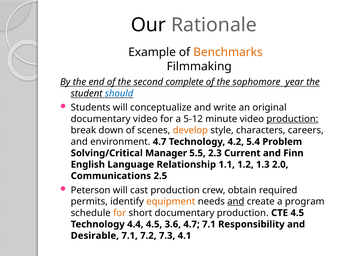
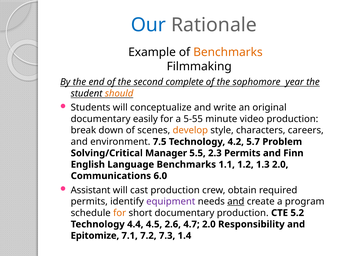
Our colour: black -> blue
should colour: blue -> orange
documentary video: video -> easily
5-12: 5-12 -> 5-55
production at (292, 119) underline: present -> none
environment 4.7: 4.7 -> 7.5
5.4: 5.4 -> 5.7
2.3 Current: Current -> Permits
Language Relationship: Relationship -> Benchmarks
2.5: 2.5 -> 6.0
Peterson: Peterson -> Assistant
equipment colour: orange -> purple
CTE 4.5: 4.5 -> 5.2
3.6: 3.6 -> 2.6
4.7 7.1: 7.1 -> 2.0
Desirable: Desirable -> Epitomize
4.1: 4.1 -> 1.4
